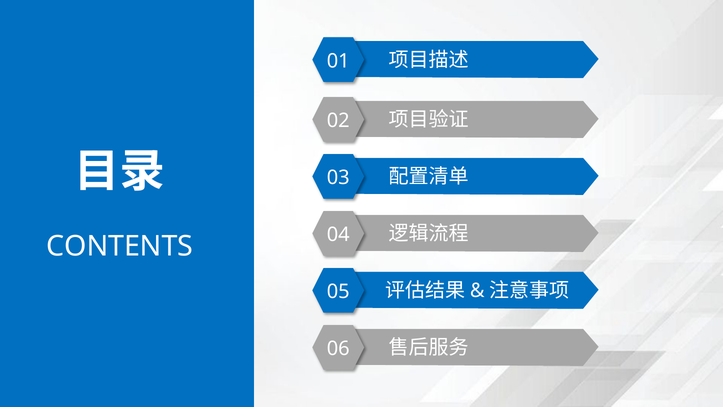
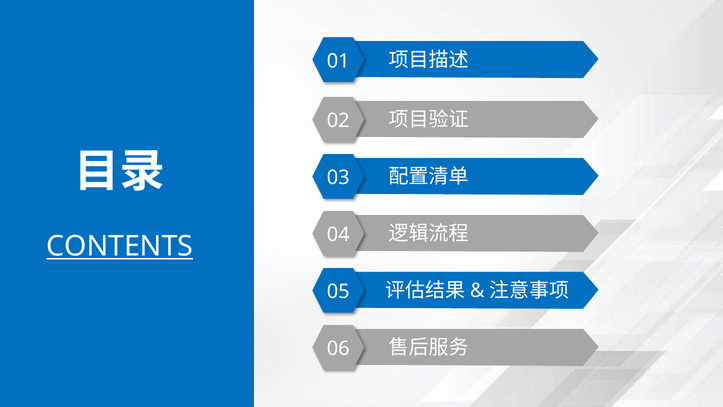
CONTENTS underline: none -> present
